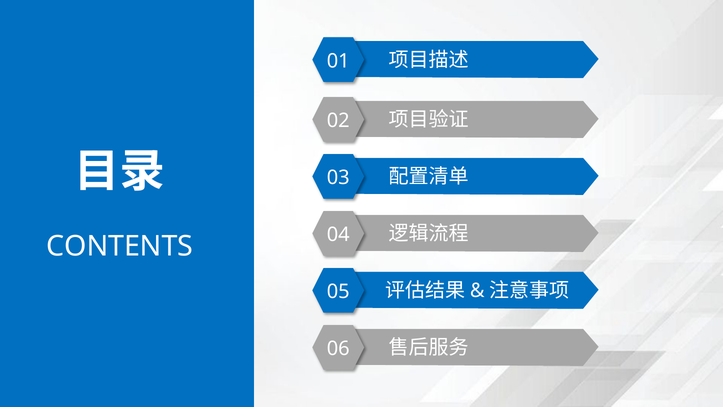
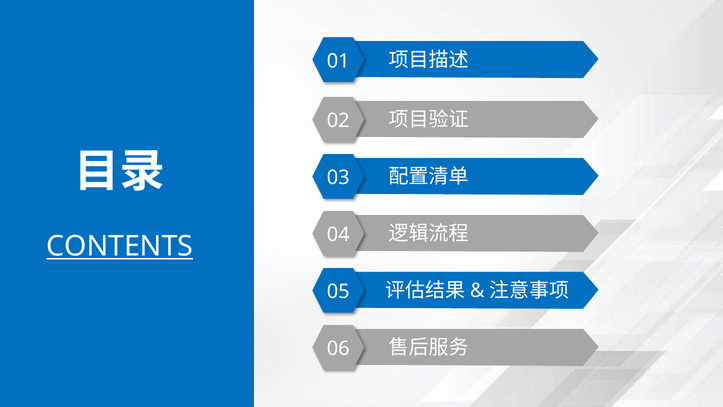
CONTENTS underline: none -> present
